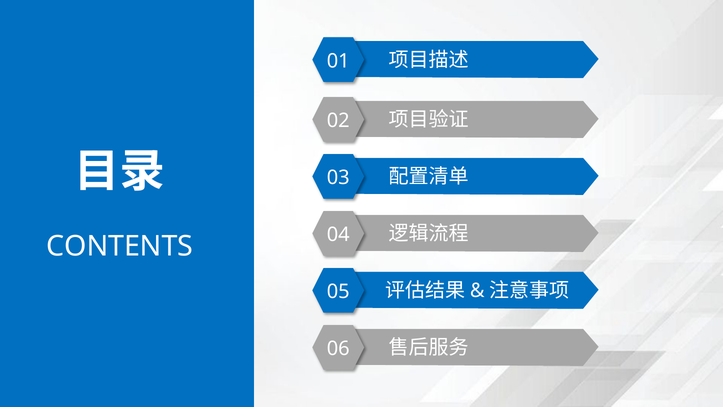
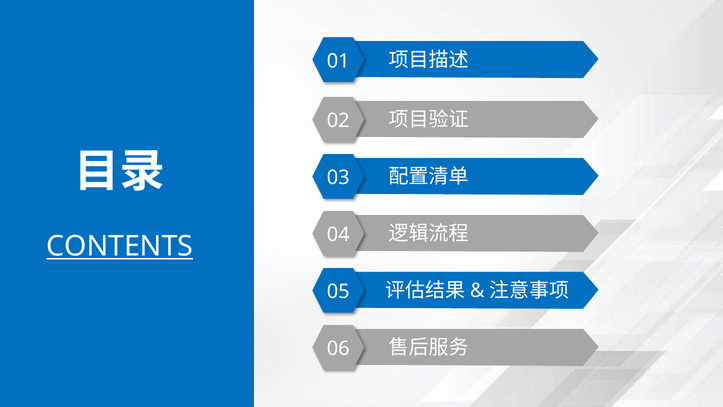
CONTENTS underline: none -> present
